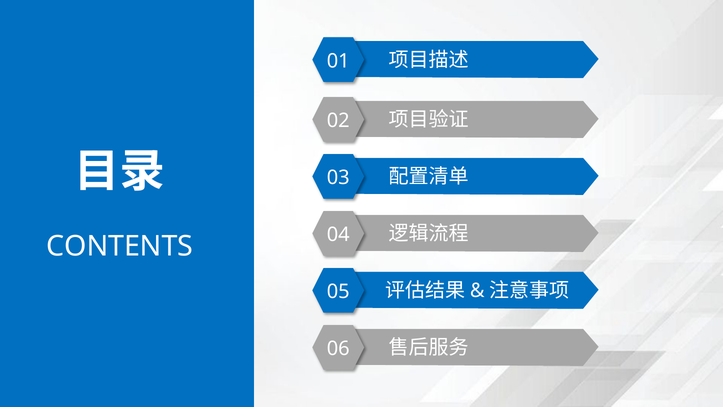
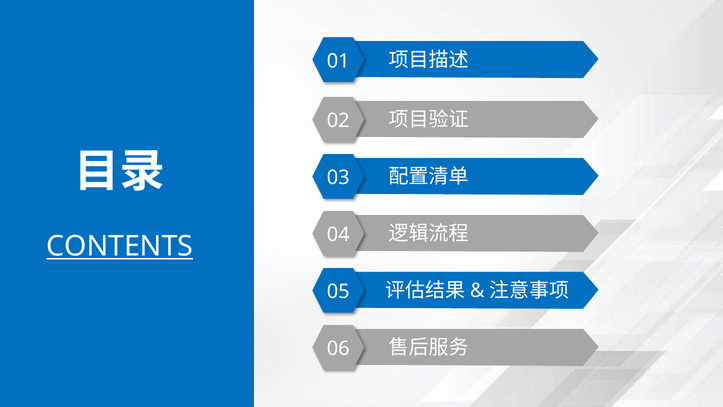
CONTENTS underline: none -> present
